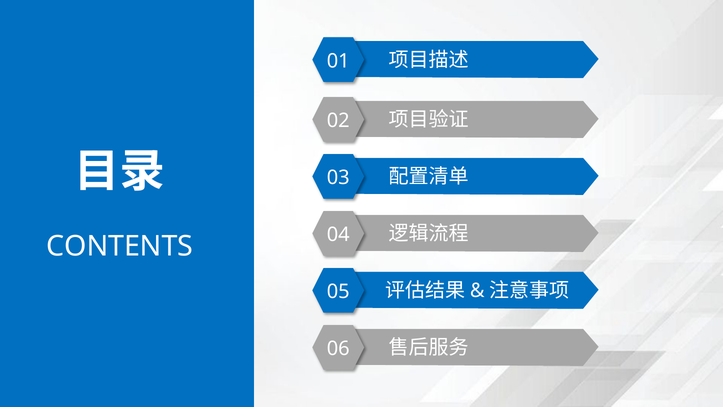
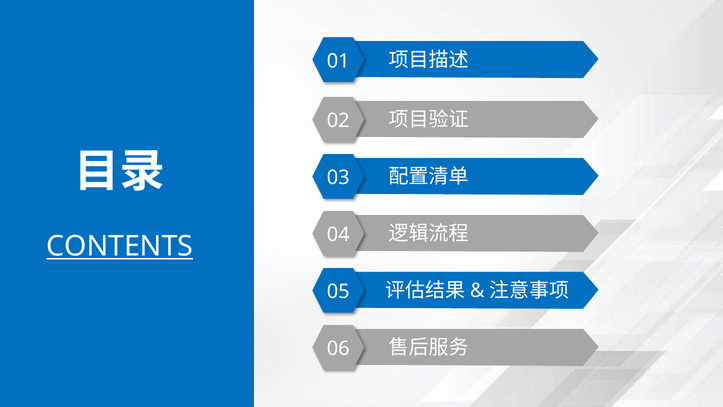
CONTENTS underline: none -> present
